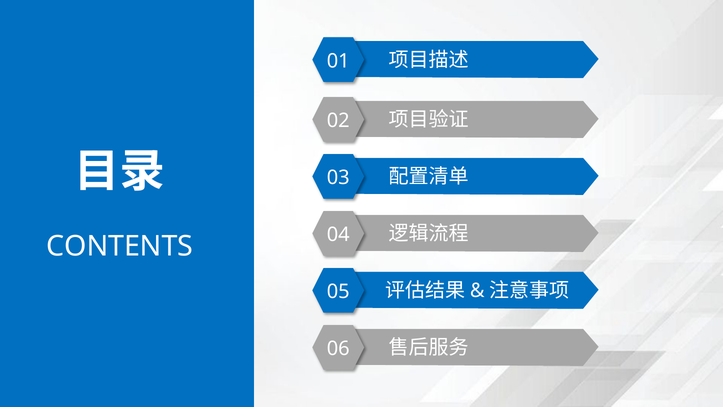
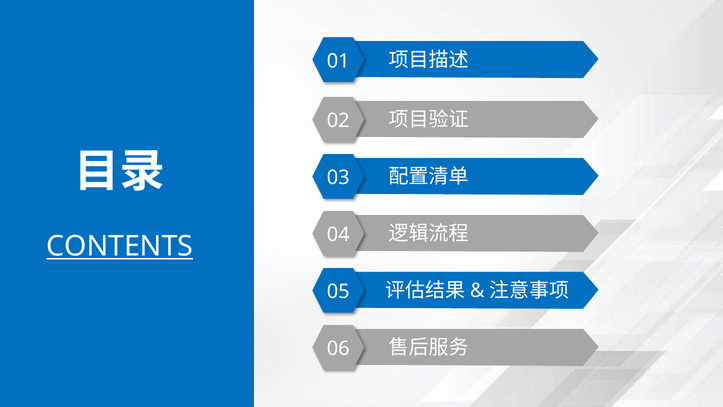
CONTENTS underline: none -> present
